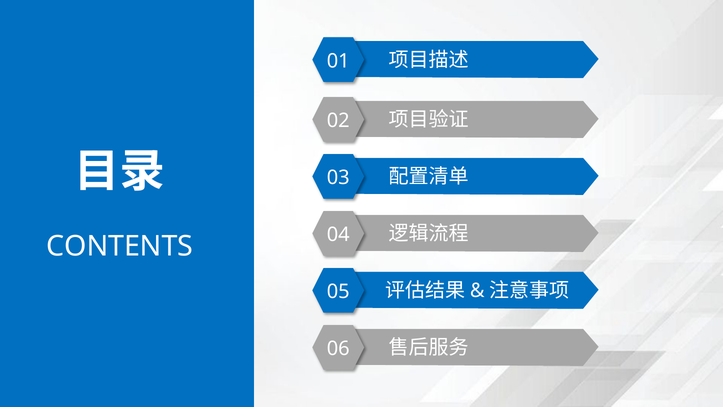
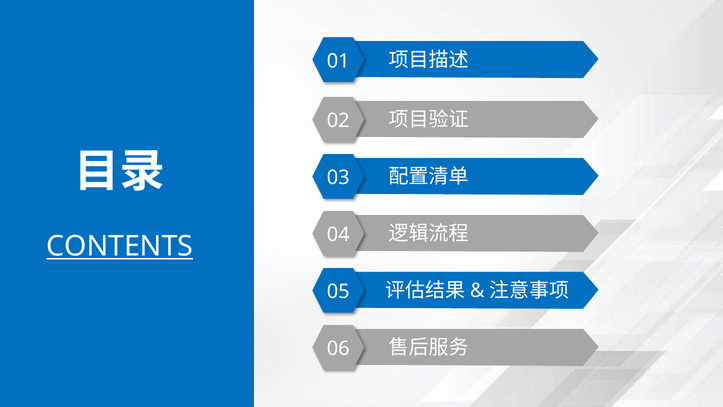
CONTENTS underline: none -> present
